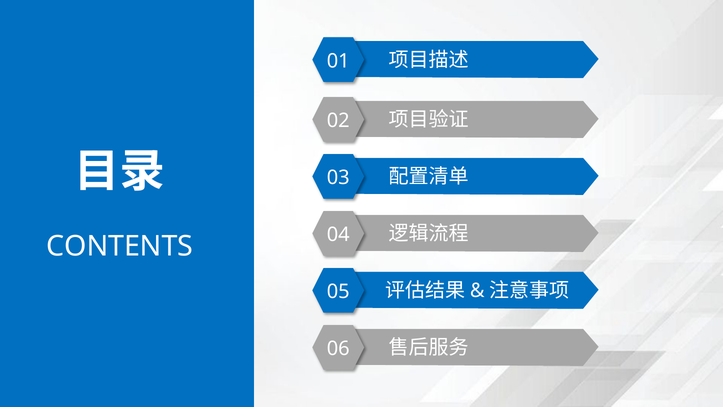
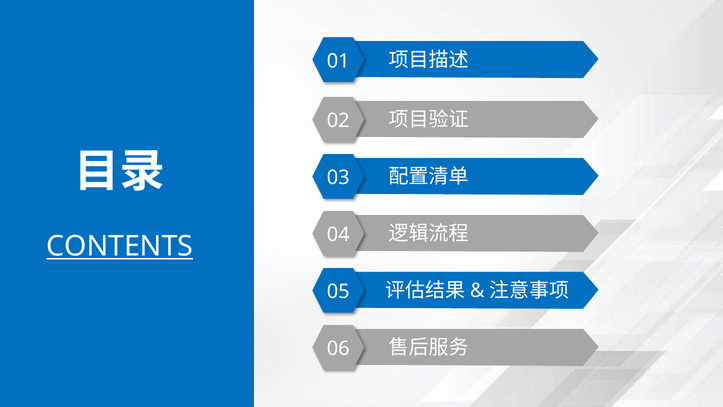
CONTENTS underline: none -> present
